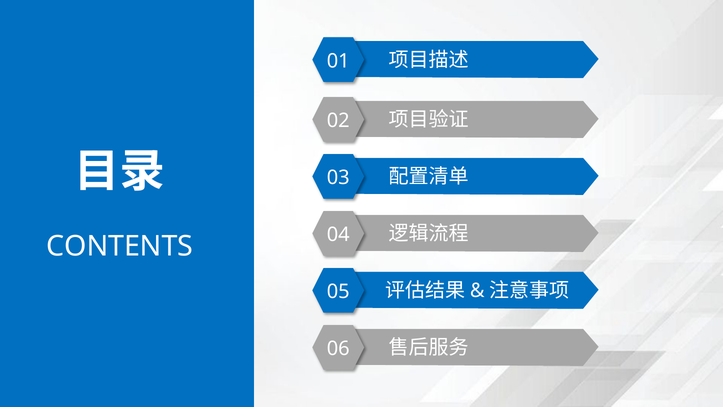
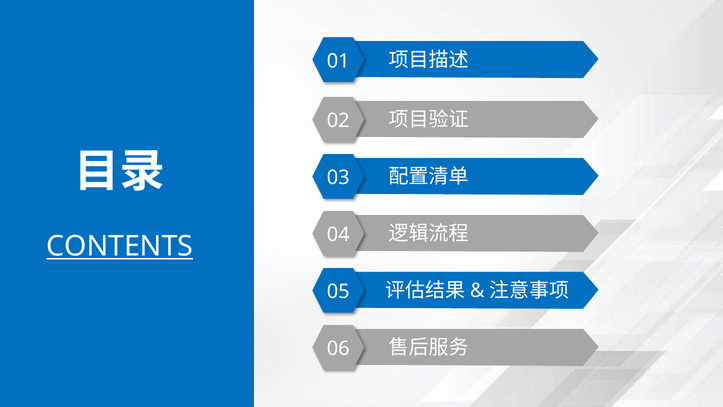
CONTENTS underline: none -> present
